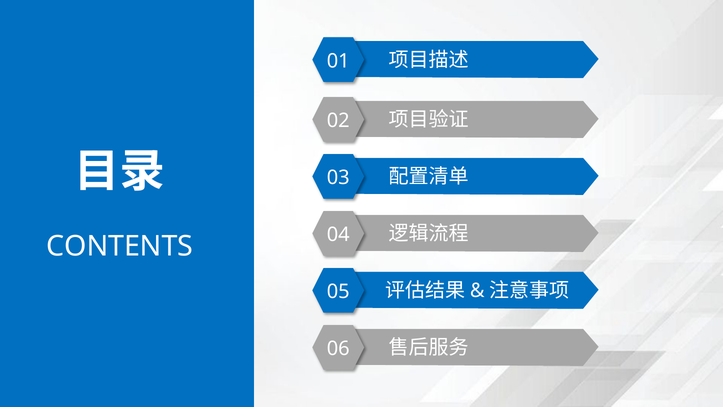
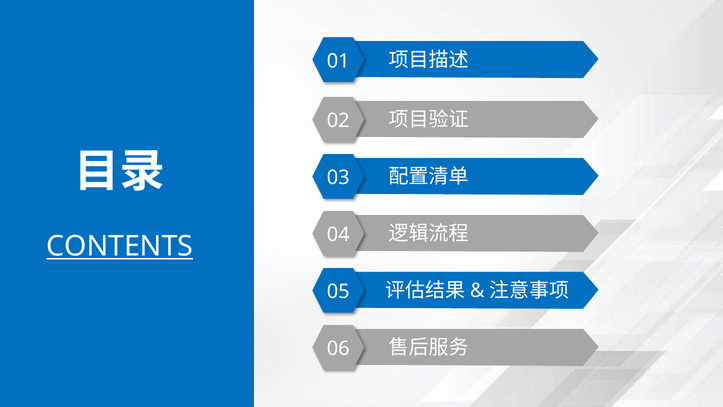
CONTENTS underline: none -> present
